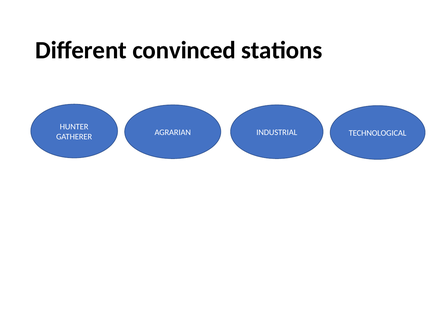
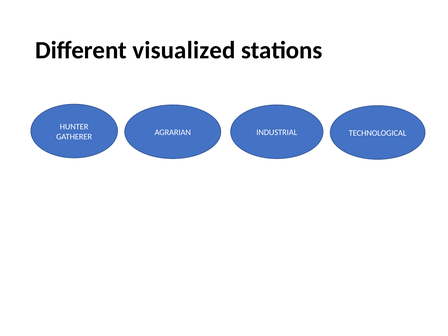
convinced: convinced -> visualized
